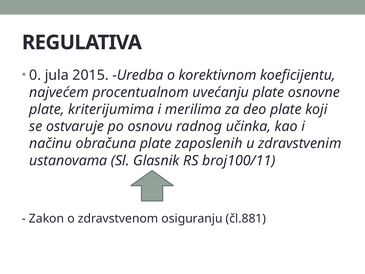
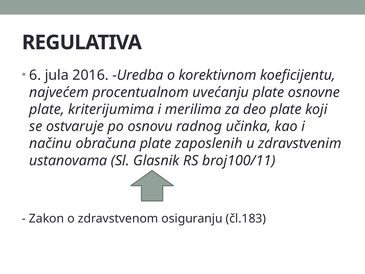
0: 0 -> 6
2015: 2015 -> 2016
čl.881: čl.881 -> čl.183
